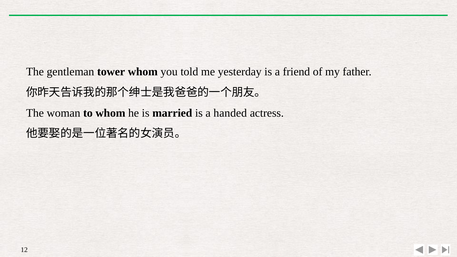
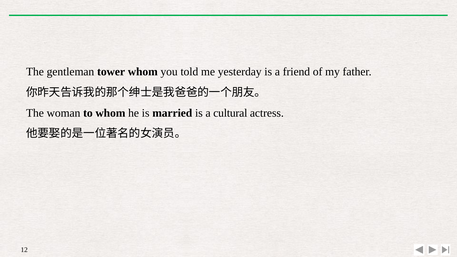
handed: handed -> cultural
